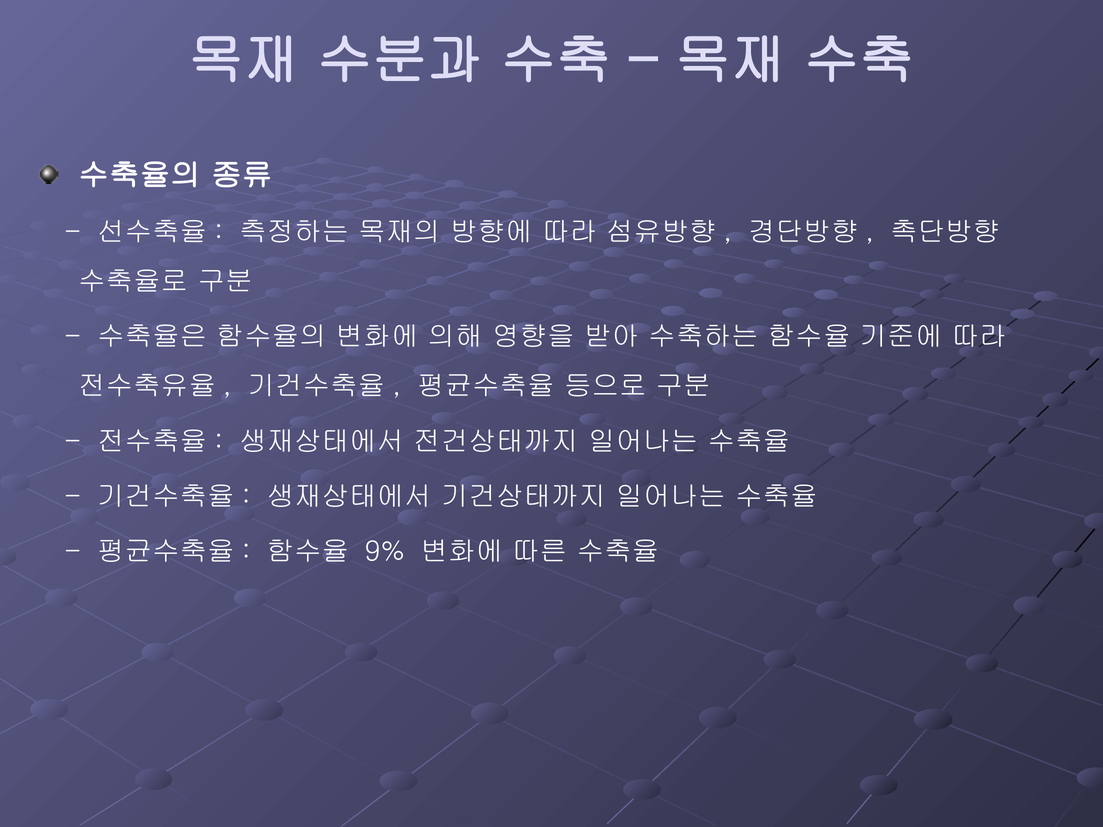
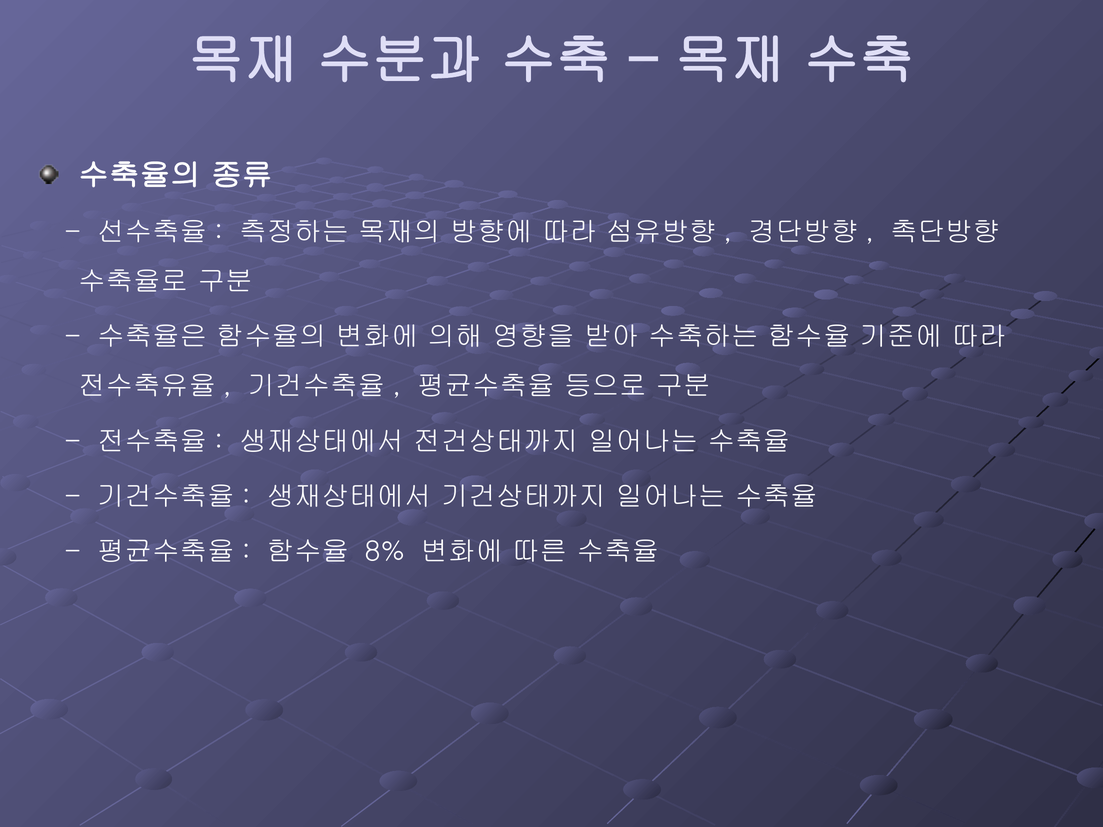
9%: 9% -> 8%
